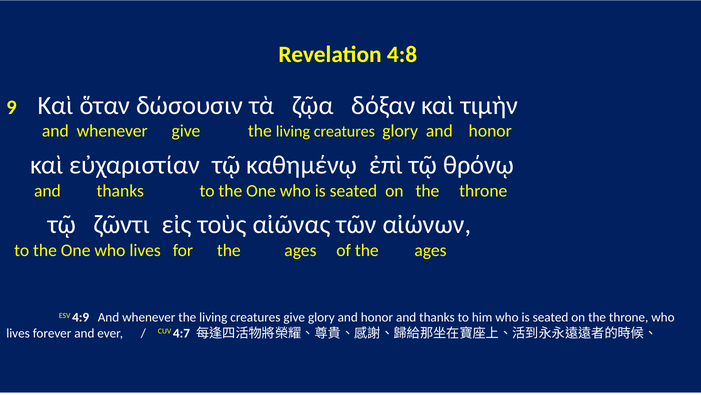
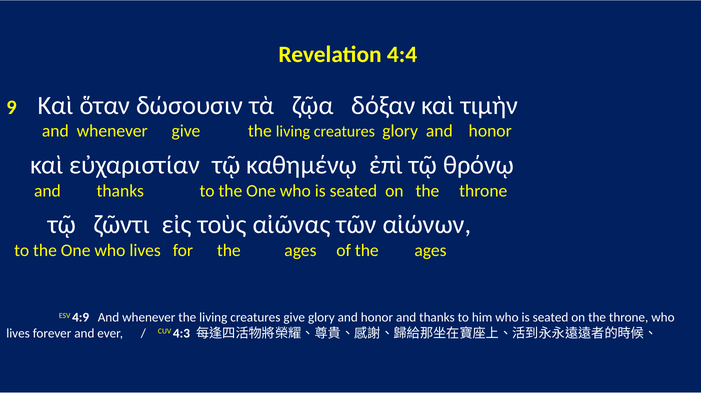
4:8: 4:8 -> 4:4
4:7: 4:7 -> 4:3
